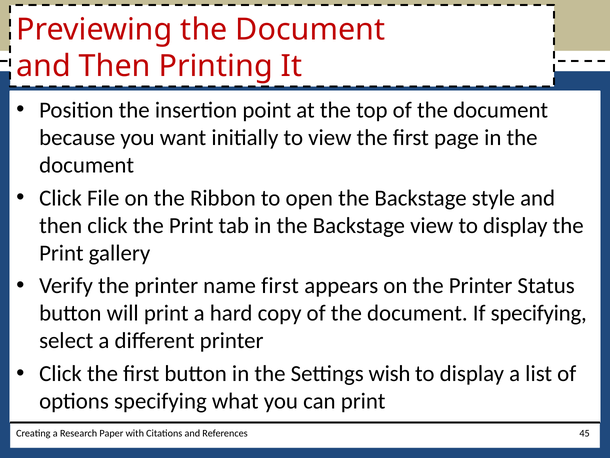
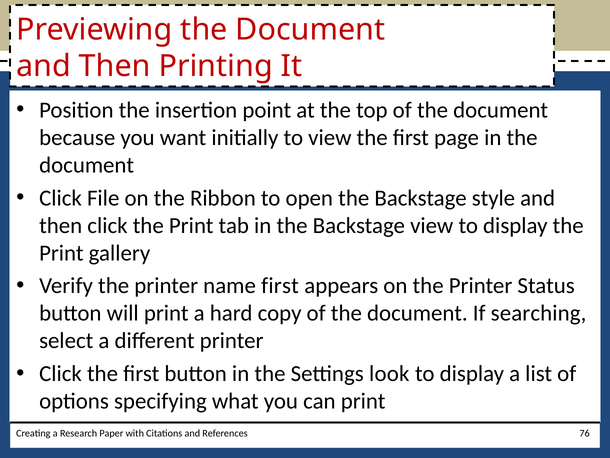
If specifying: specifying -> searching
wish: wish -> look
45: 45 -> 76
